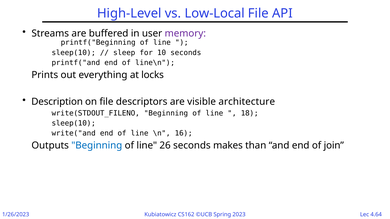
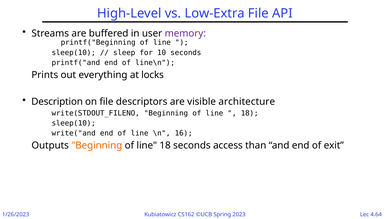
Low-Local: Low-Local -> Low-Extra
Beginning at (97, 146) colour: blue -> orange
line 26: 26 -> 18
makes: makes -> access
join: join -> exit
